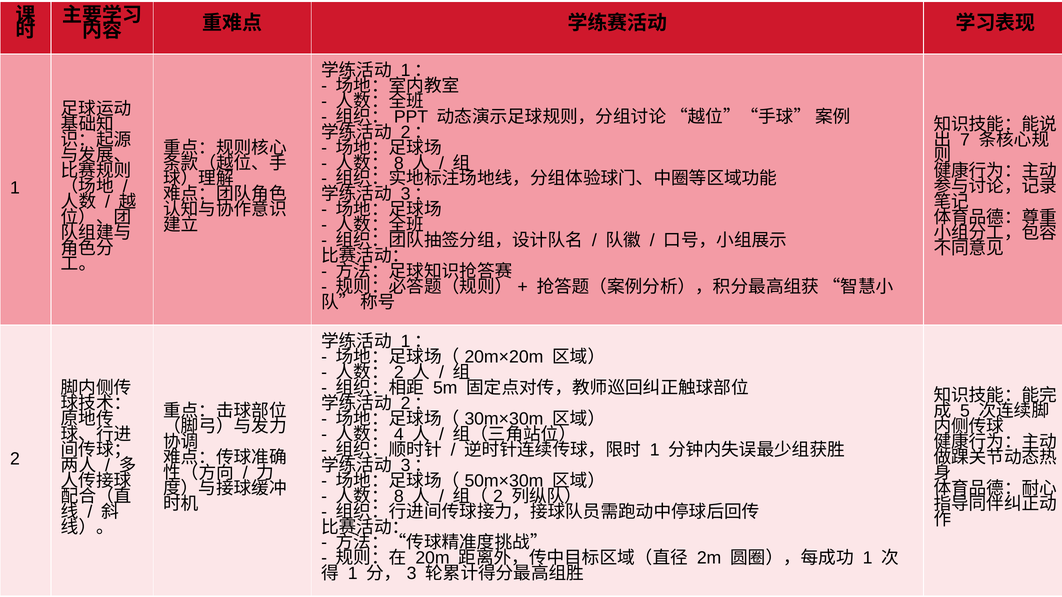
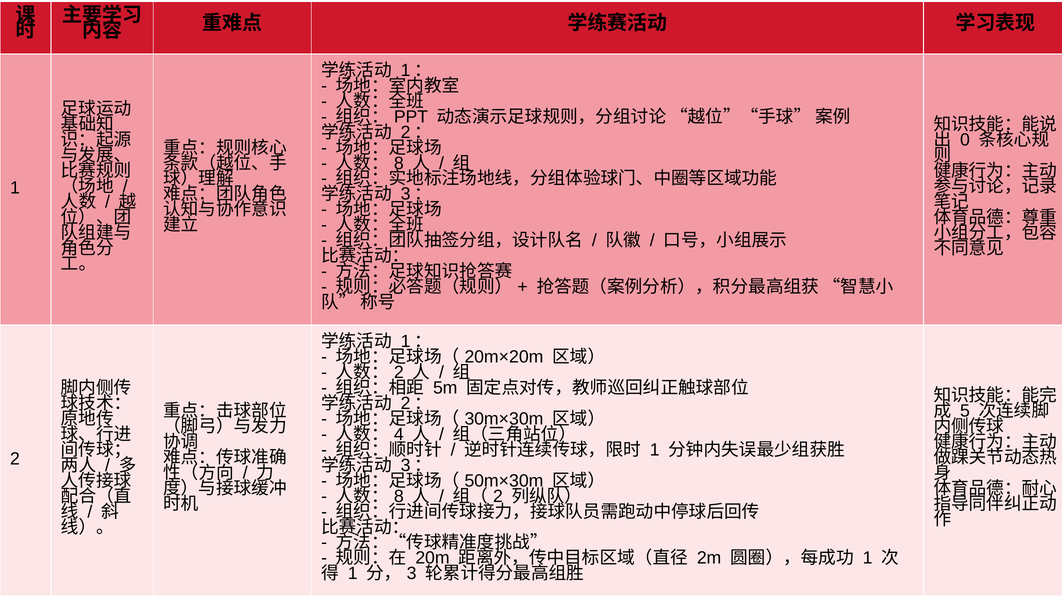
7: 7 -> 0
